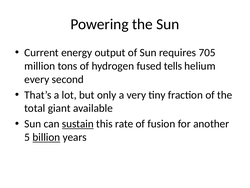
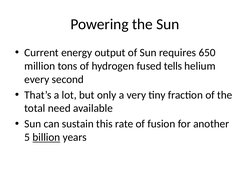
705: 705 -> 650
giant: giant -> need
sustain underline: present -> none
